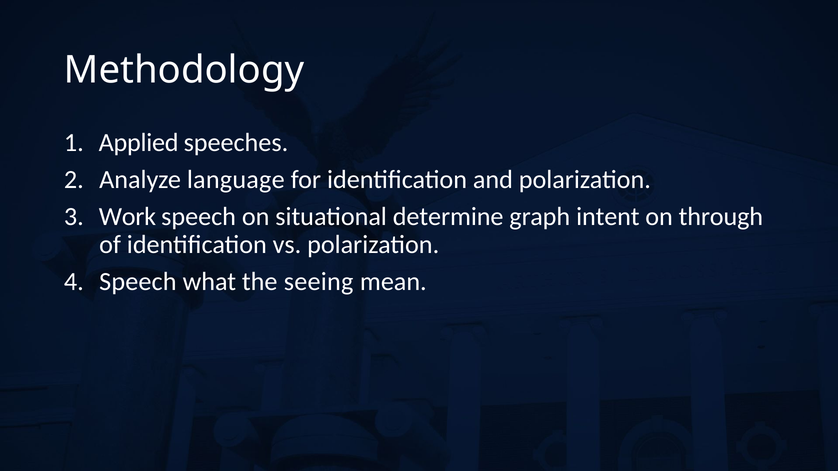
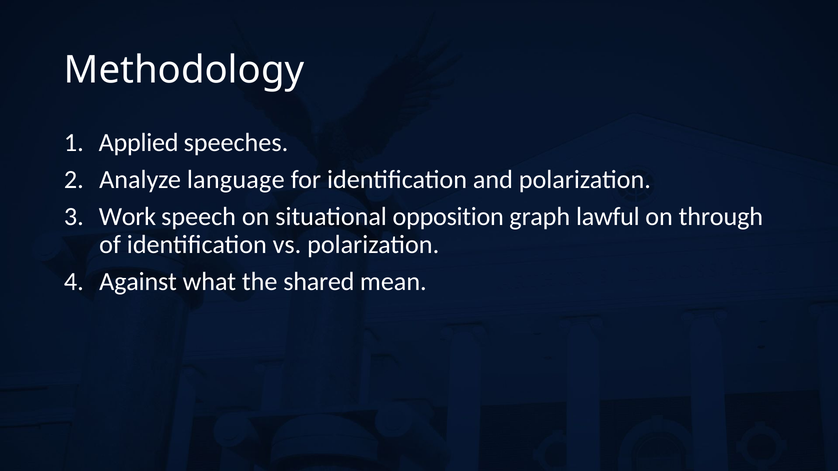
determine: determine -> opposition
intent: intent -> lawful
Speech at (138, 282): Speech -> Against
seeing: seeing -> shared
